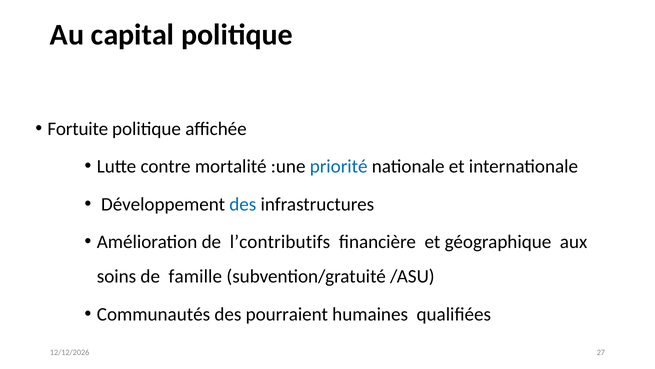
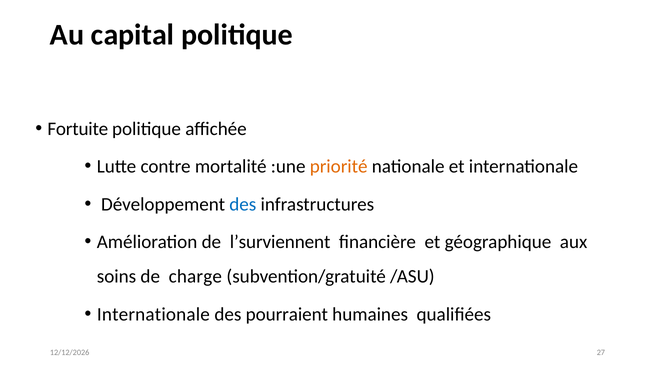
priorité colour: blue -> orange
l’contributifs: l’contributifs -> l’surviennent
famille: famille -> charge
Communautés at (153, 314): Communautés -> Internationale
